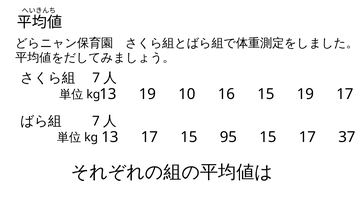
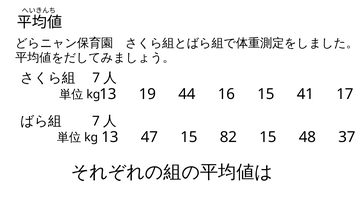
10: 10 -> 44
15 19: 19 -> 41
13 17: 17 -> 47
95: 95 -> 82
15 17: 17 -> 48
